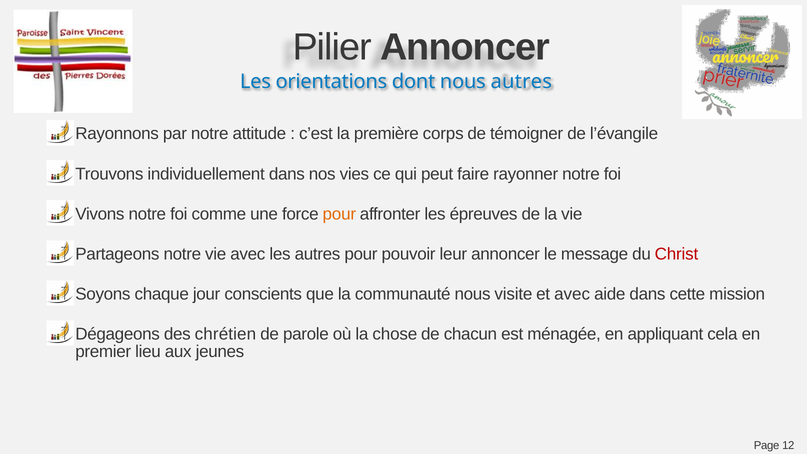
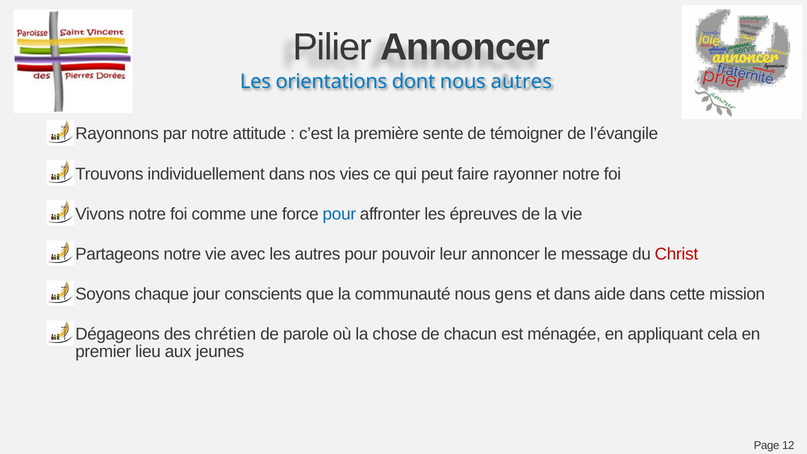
corps: corps -> sente
pour at (339, 214) colour: orange -> blue
visite: visite -> gens
et avec: avec -> dans
